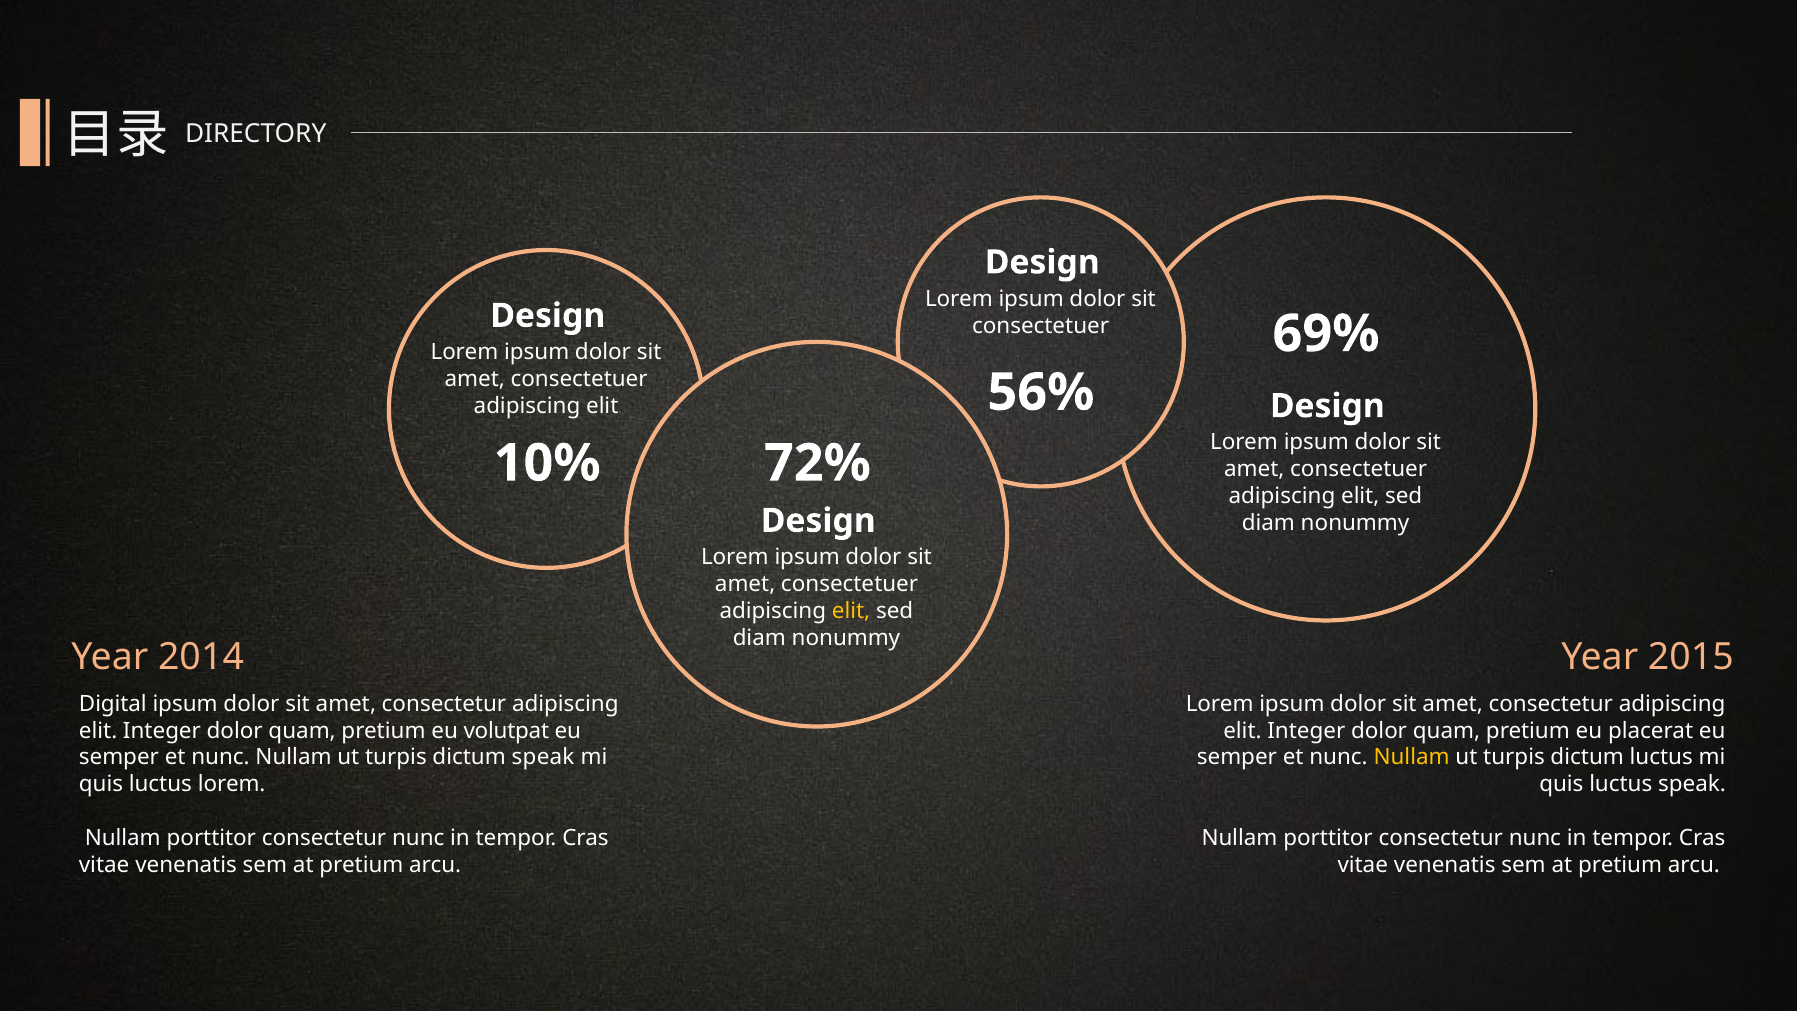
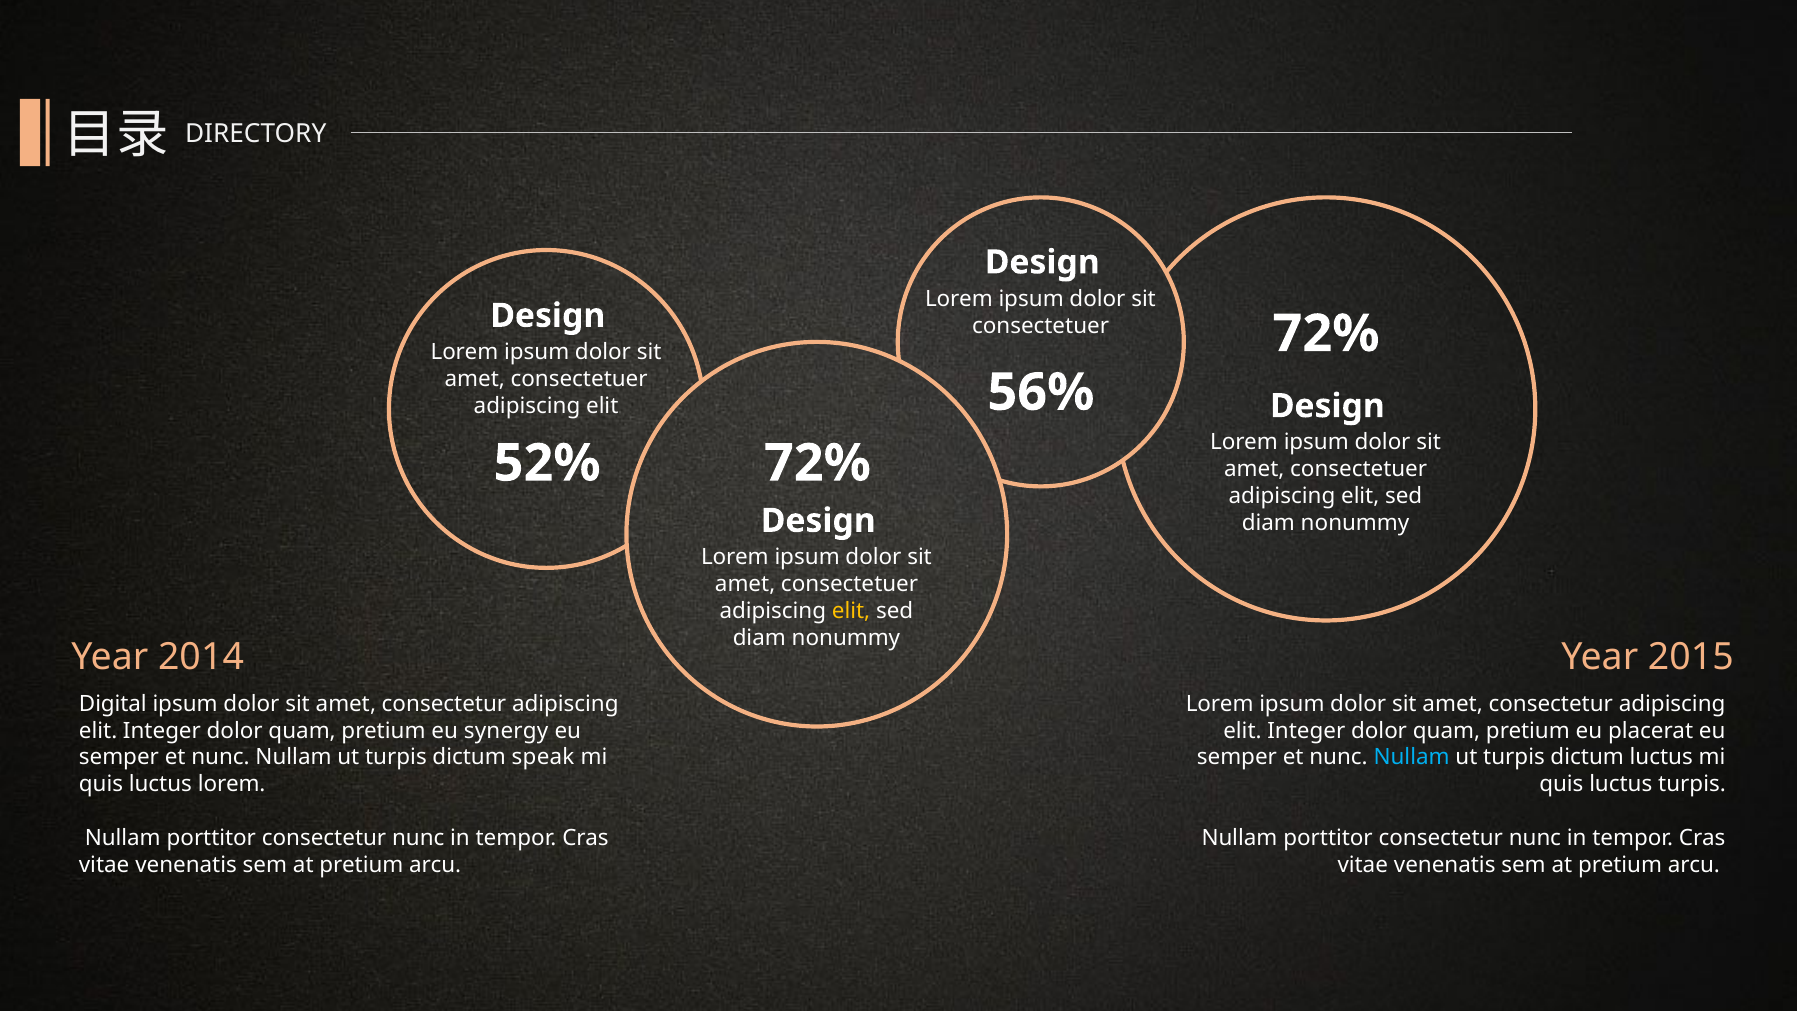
69% at (1326, 334): 69% -> 72%
10%: 10% -> 52%
volutpat: volutpat -> synergy
Nullam at (1412, 757) colour: yellow -> light blue
luctus speak: speak -> turpis
